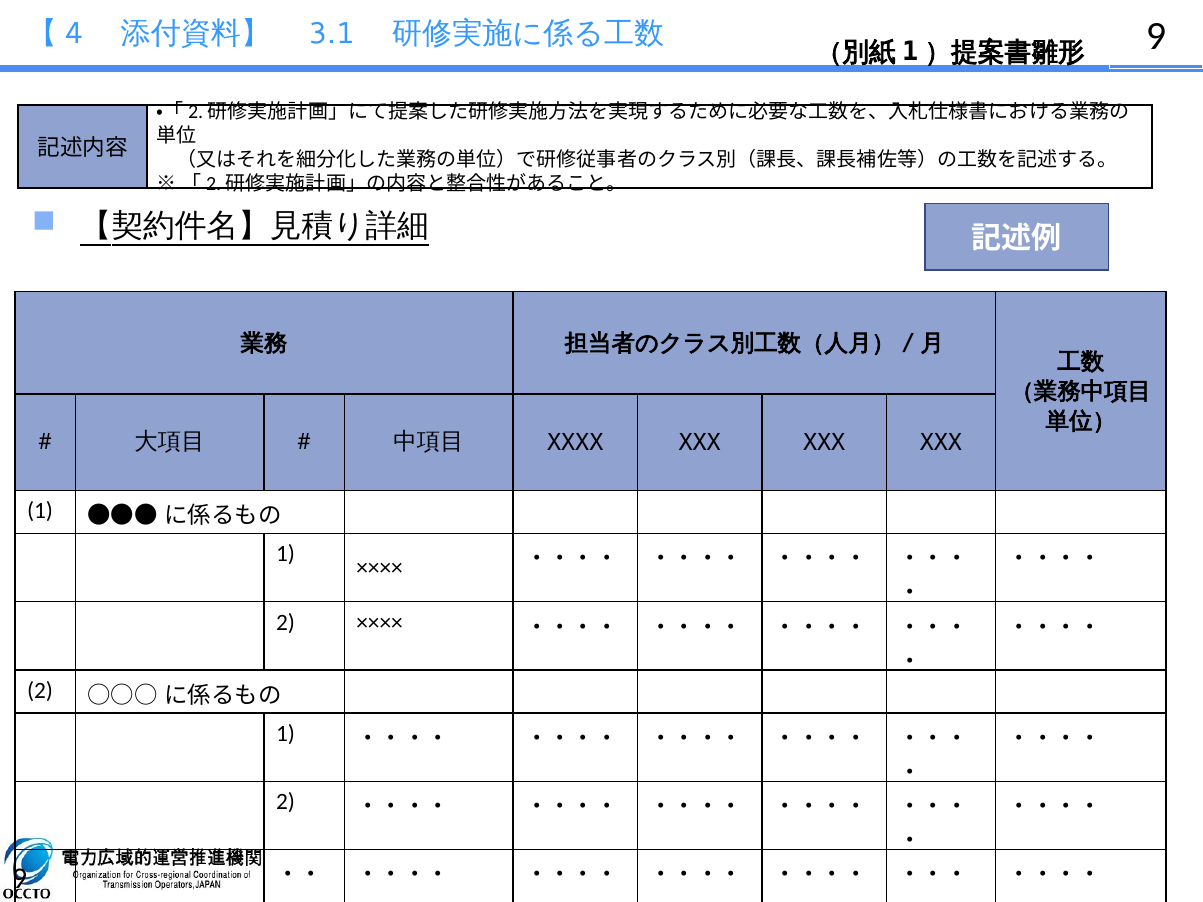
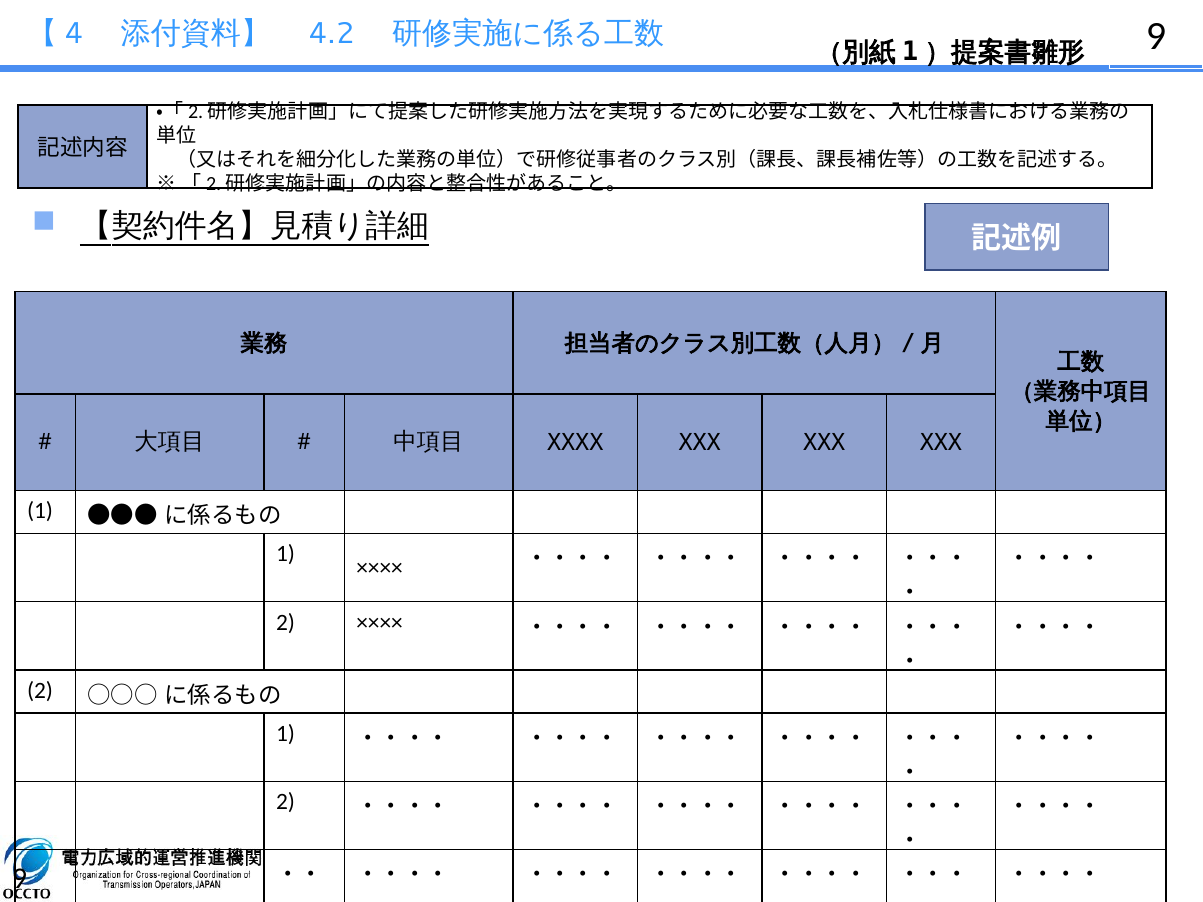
3.1: 3.1 -> 4.2
